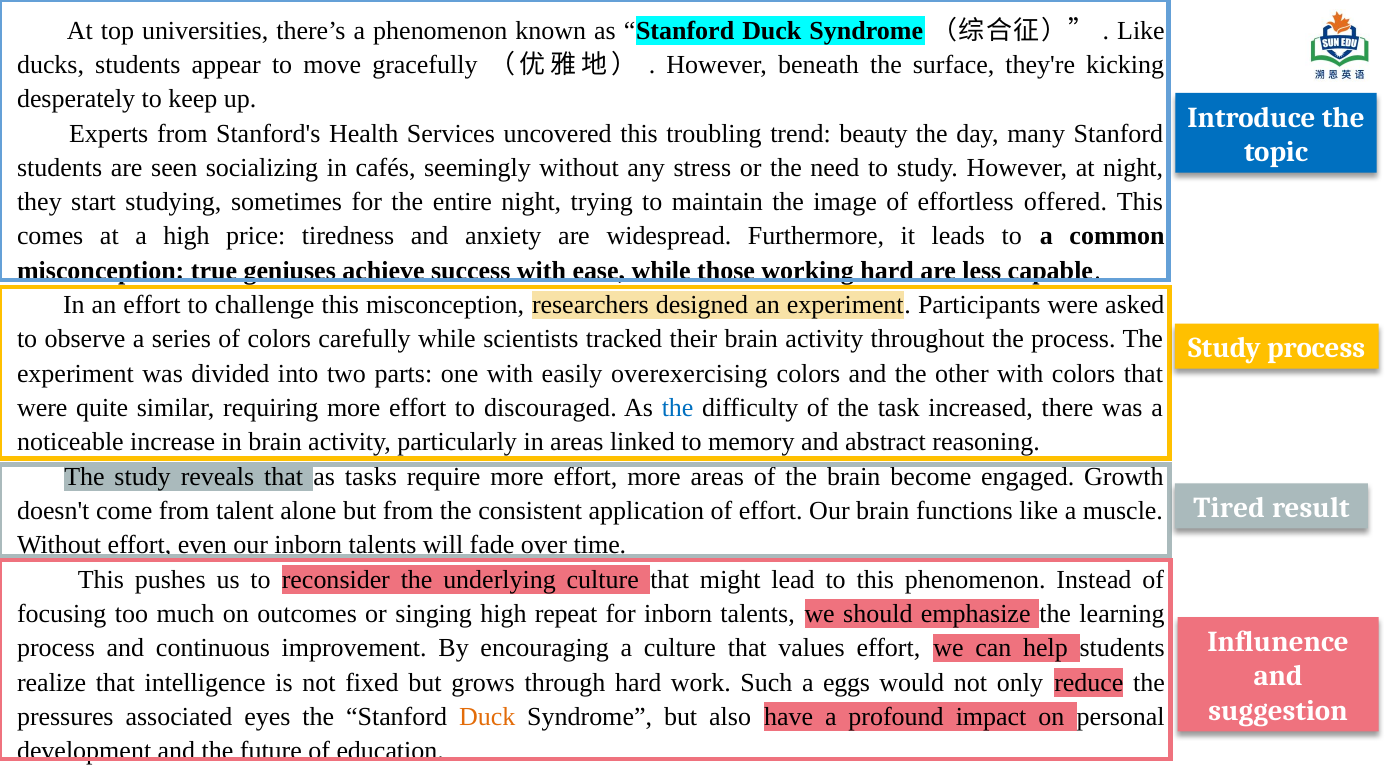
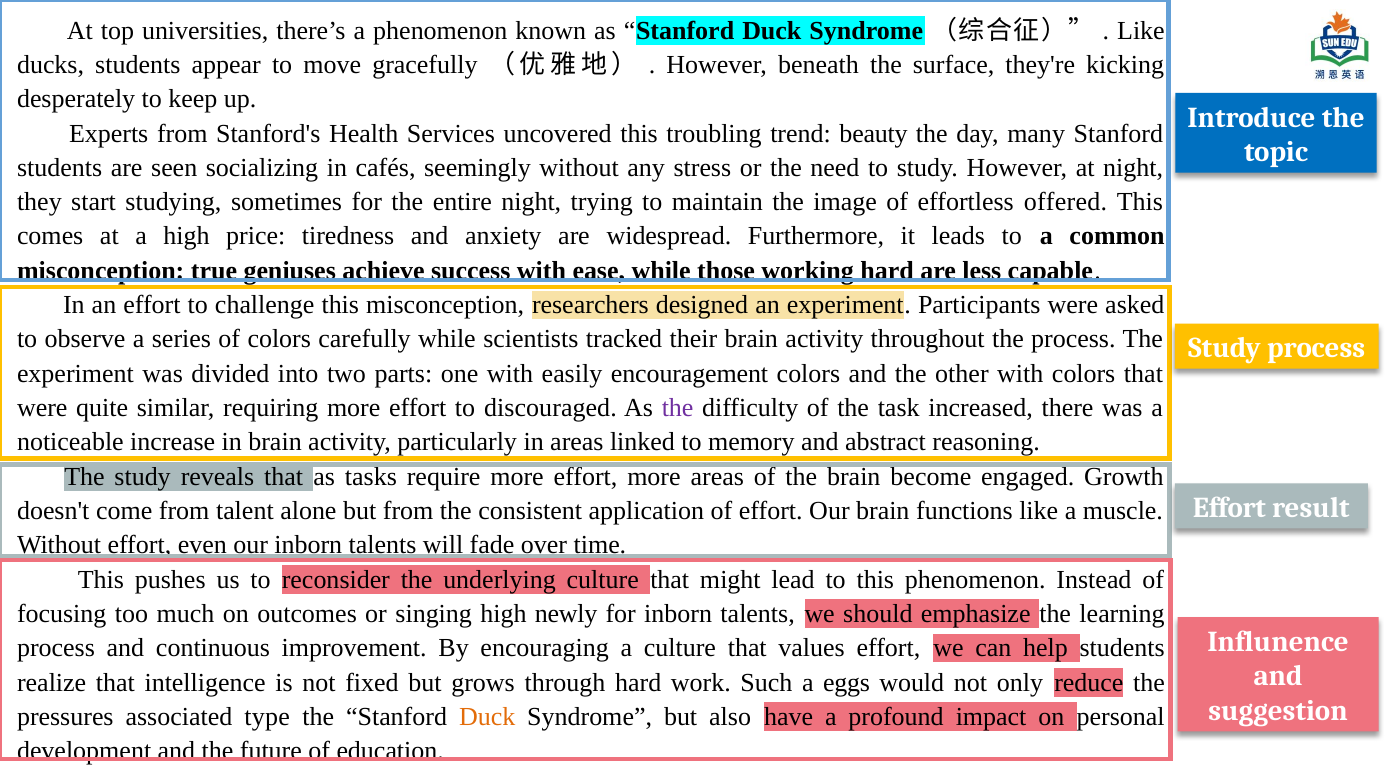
overexercising: overexercising -> encouragement
the at (678, 408) colour: blue -> purple
Tired at (1229, 508): Tired -> Effort
repeat: repeat -> newly
eyes: eyes -> type
